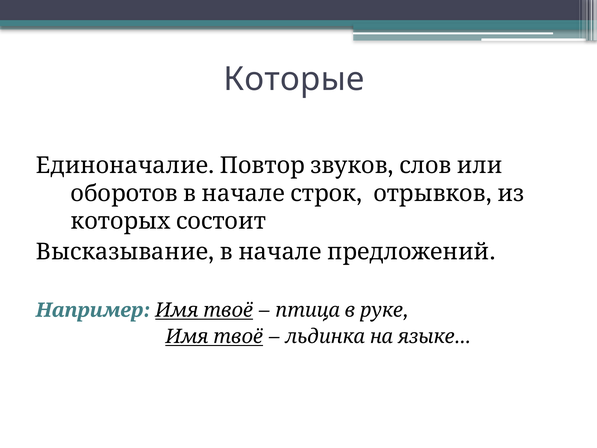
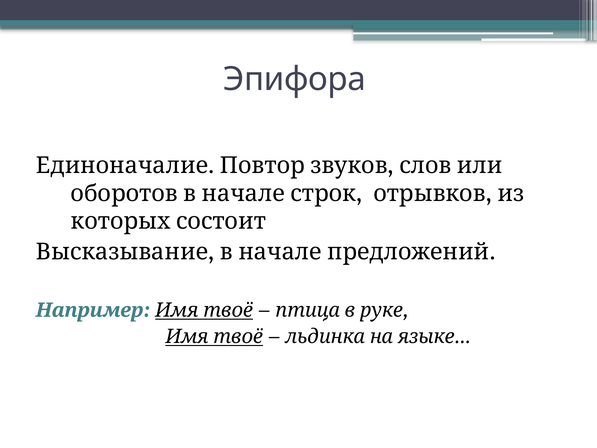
Которые: Которые -> Эпифора
